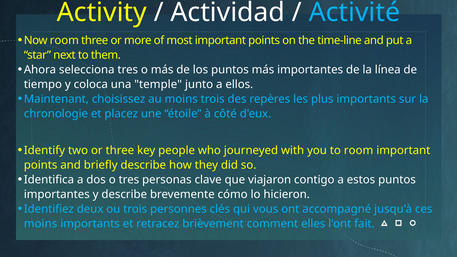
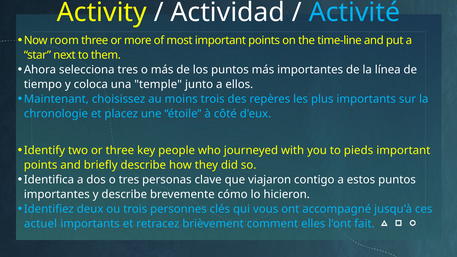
to room: room -> pieds
moins at (41, 224): moins -> actuel
